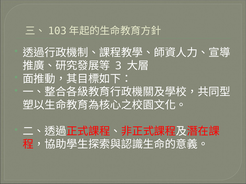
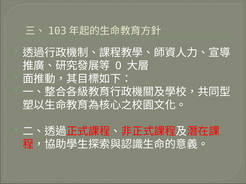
3: 3 -> 0
